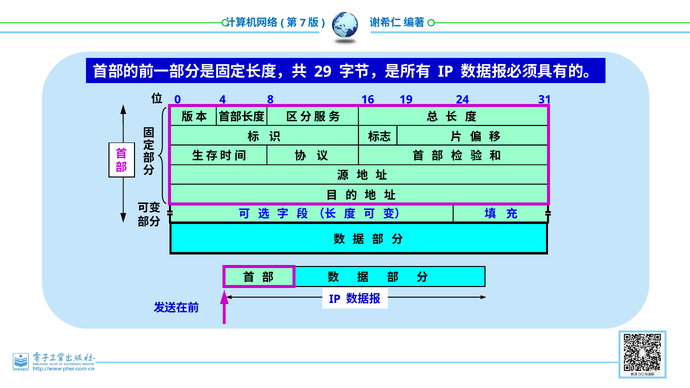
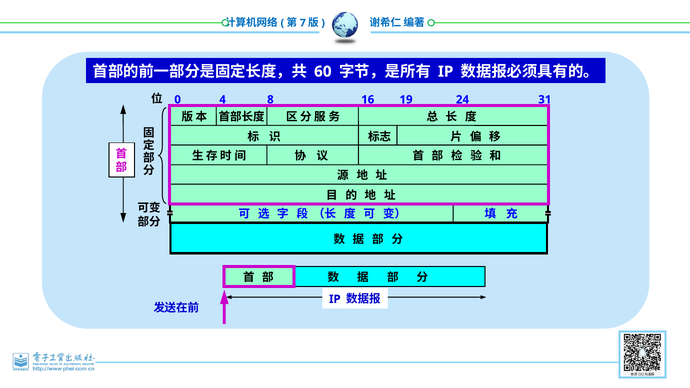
29: 29 -> 60
